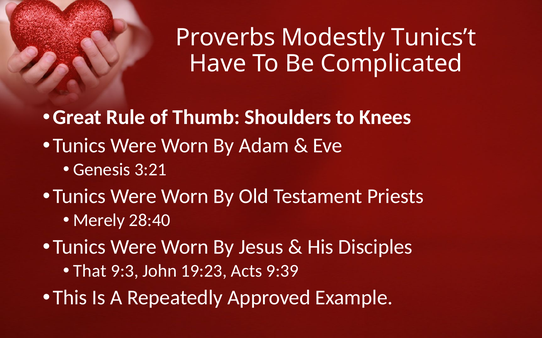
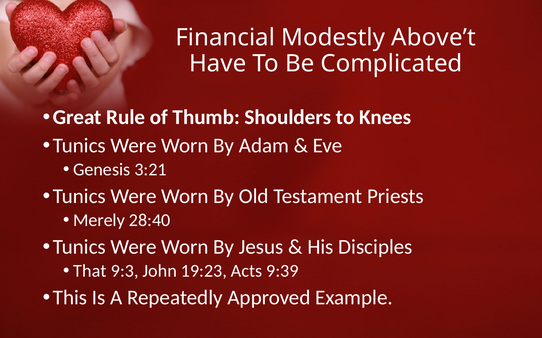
Proverbs: Proverbs -> Financial
Tunics’t: Tunics’t -> Above’t
